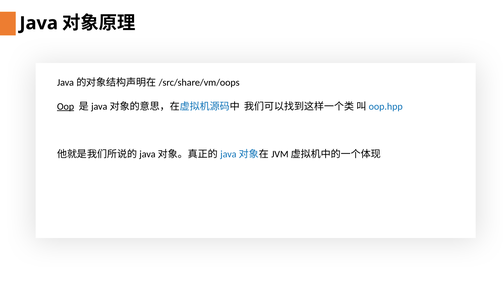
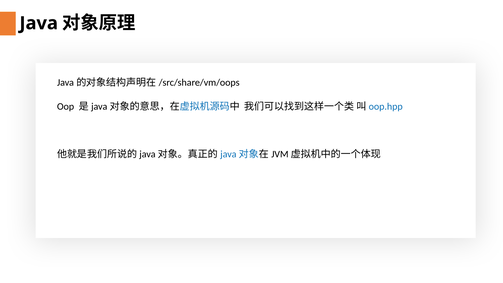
Oop underline: present -> none
